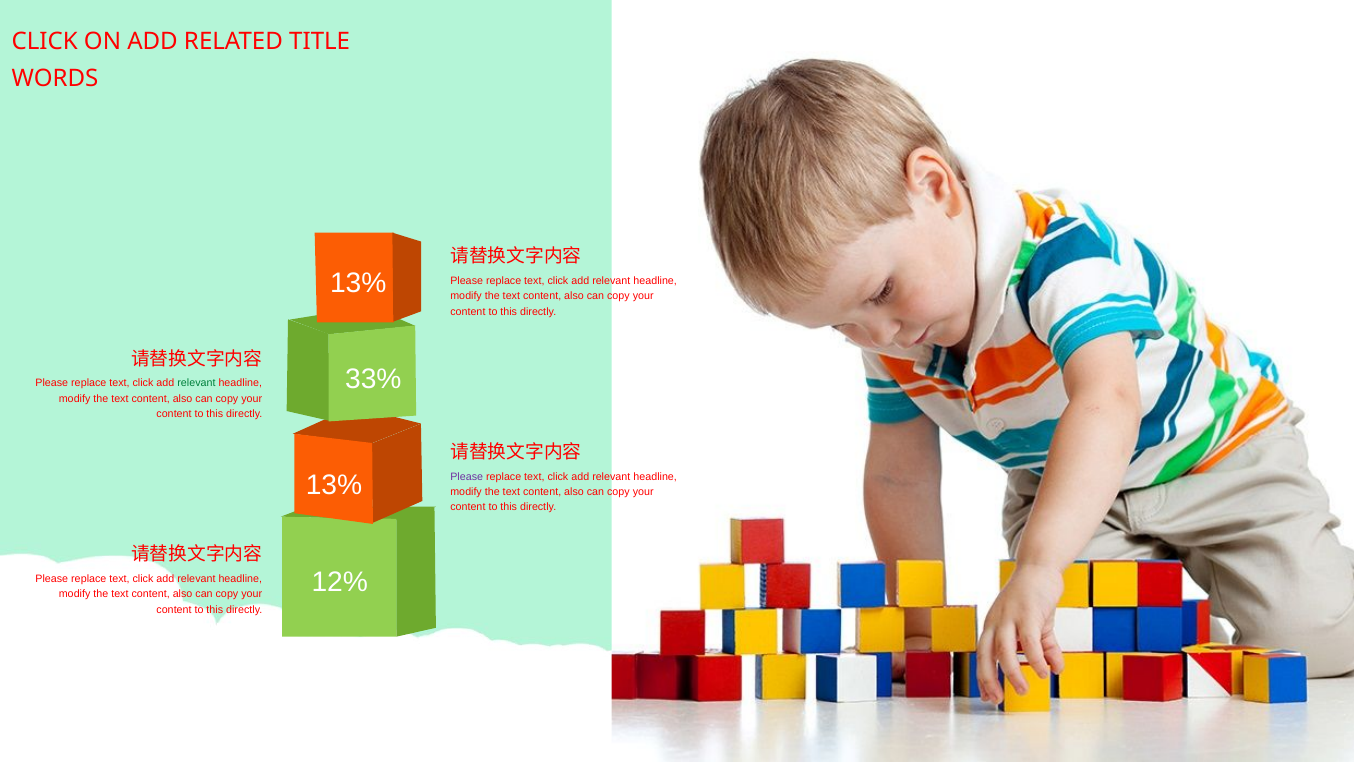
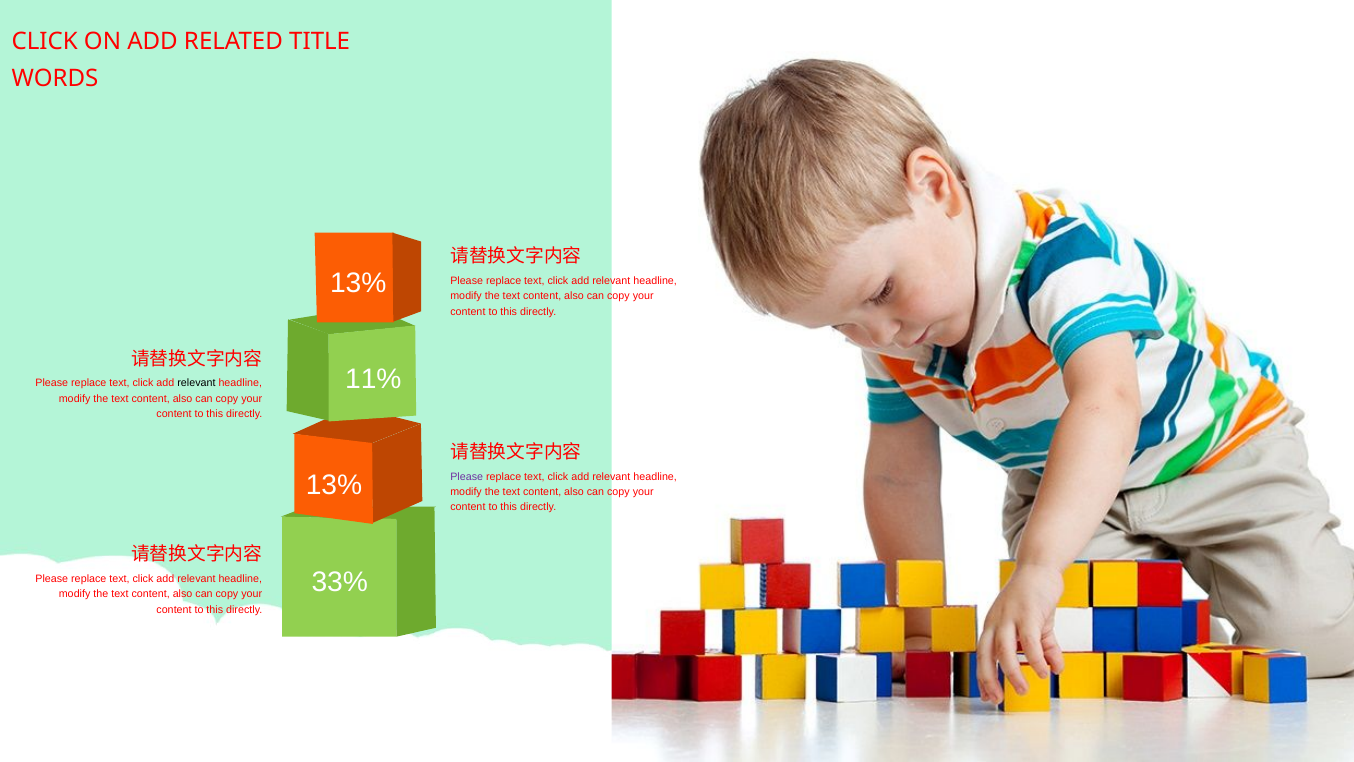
33%: 33% -> 11%
relevant at (196, 383) colour: green -> black
12%: 12% -> 33%
